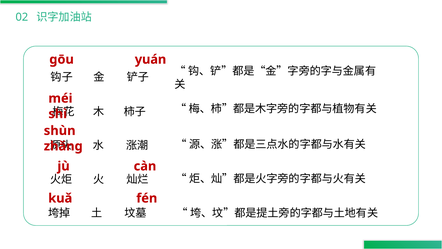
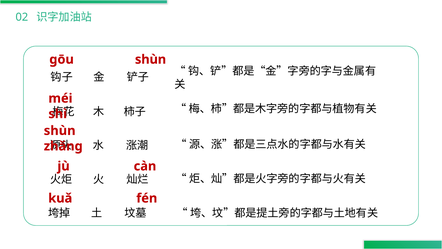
gōu yuán: yuán -> shùn
